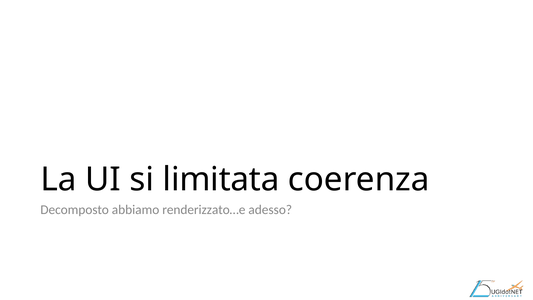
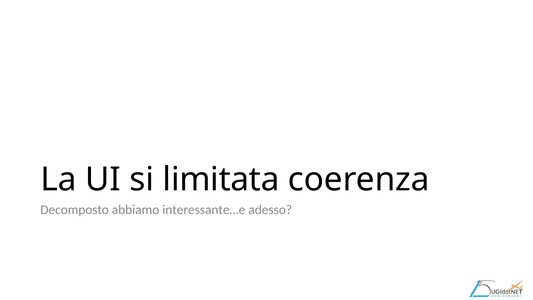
renderizzato…e: renderizzato…e -> interessante…e
